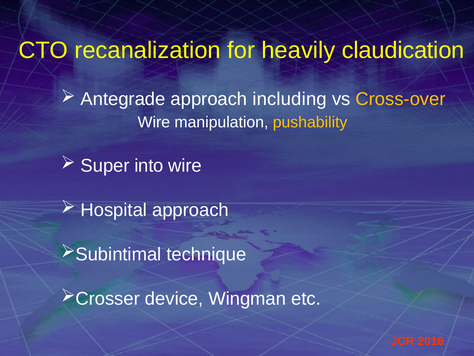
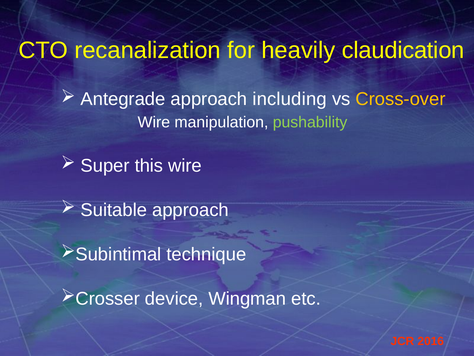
pushability colour: yellow -> light green
into: into -> this
Hospital: Hospital -> Suitable
